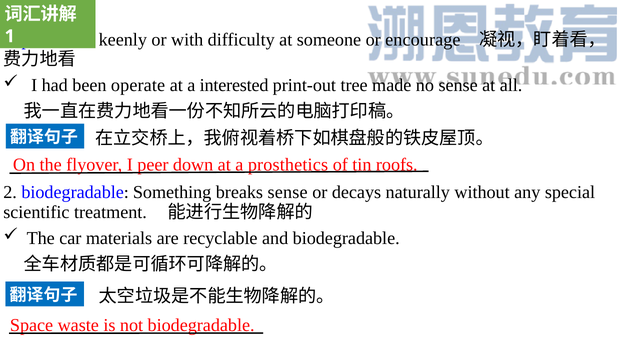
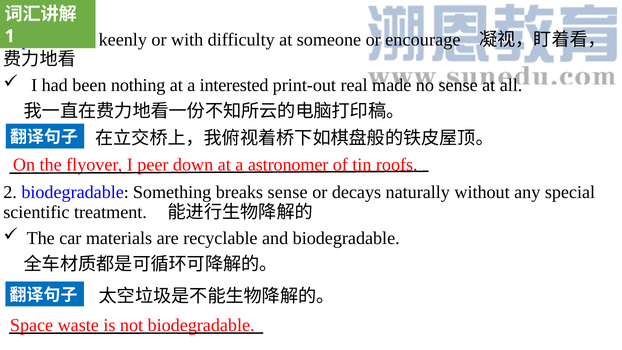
operate: operate -> nothing
tree: tree -> real
prosthetics: prosthetics -> astronomer
